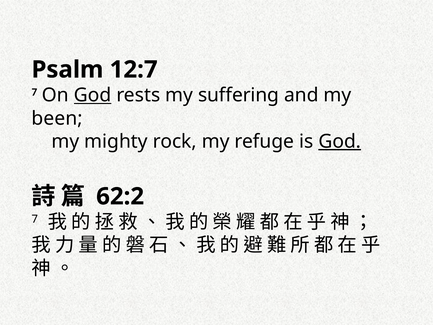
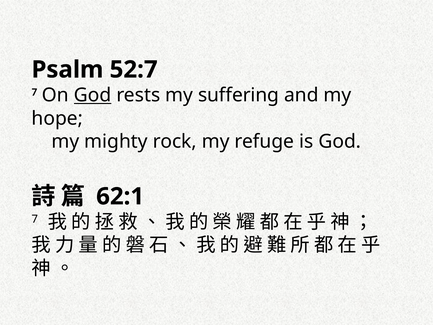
12:7: 12:7 -> 52:7
been: been -> hope
God at (340, 141) underline: present -> none
62:2: 62:2 -> 62:1
